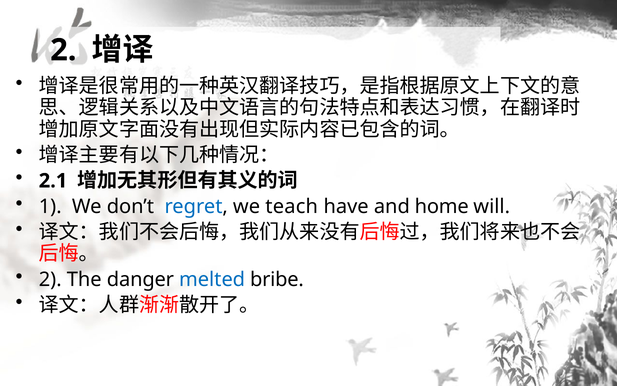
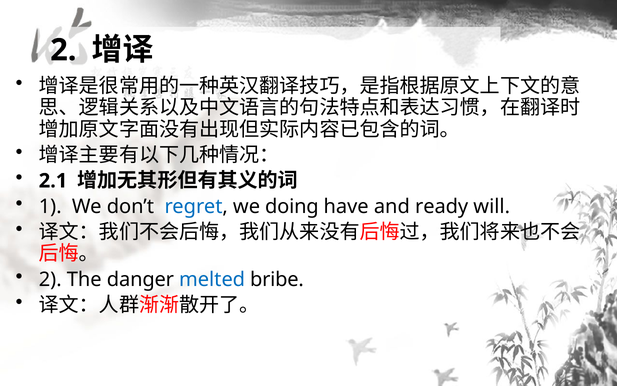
teach: teach -> doing
home: home -> ready
